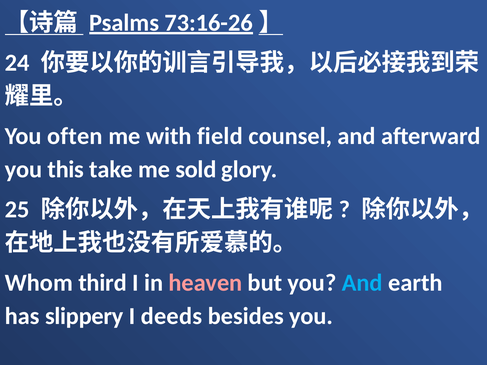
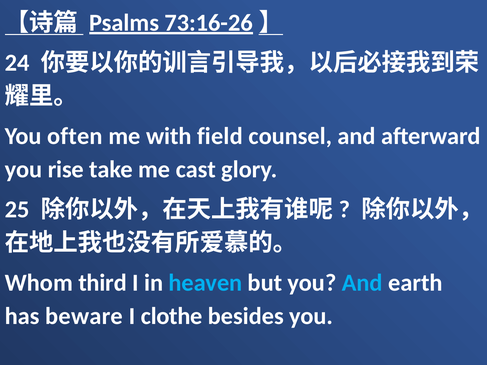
this: this -> rise
sold: sold -> cast
heaven colour: pink -> light blue
slippery: slippery -> beware
deeds: deeds -> clothe
